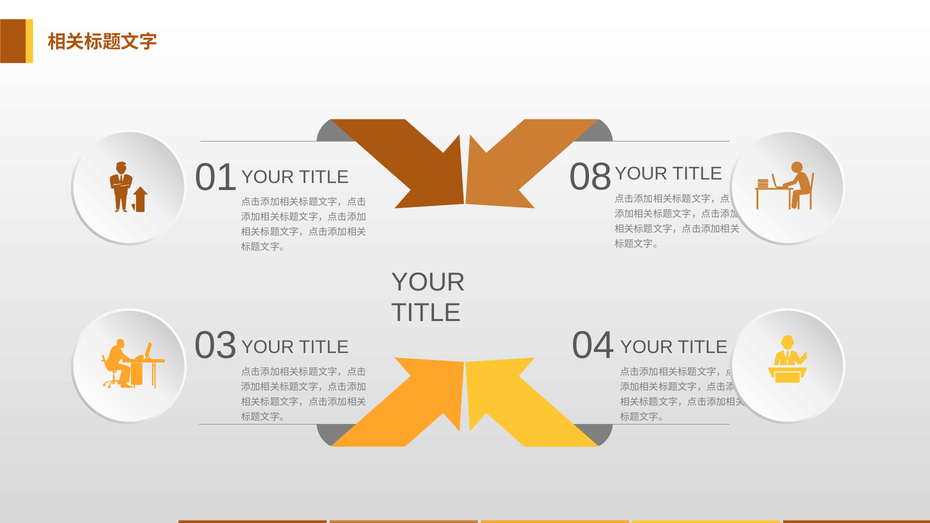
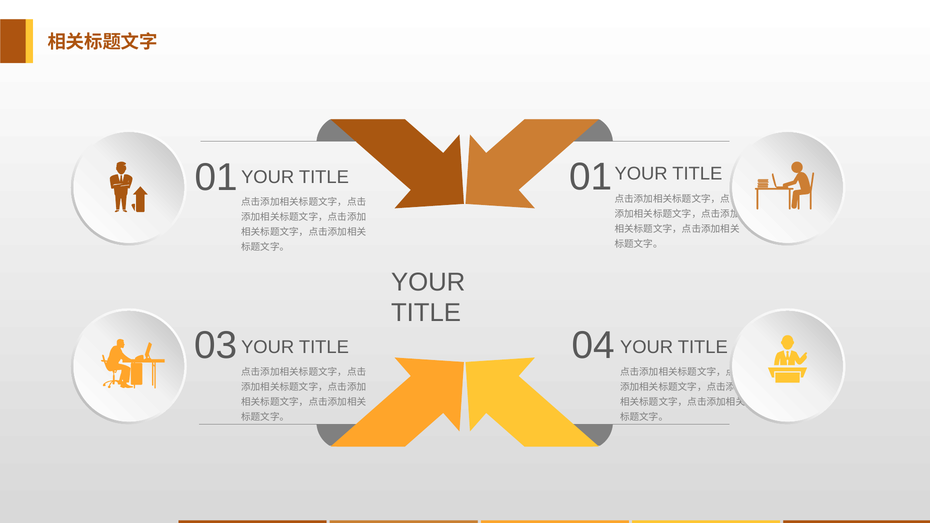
08 at (591, 177): 08 -> 01
